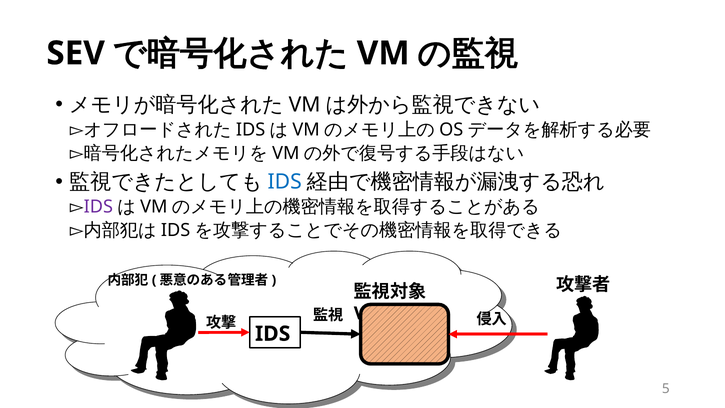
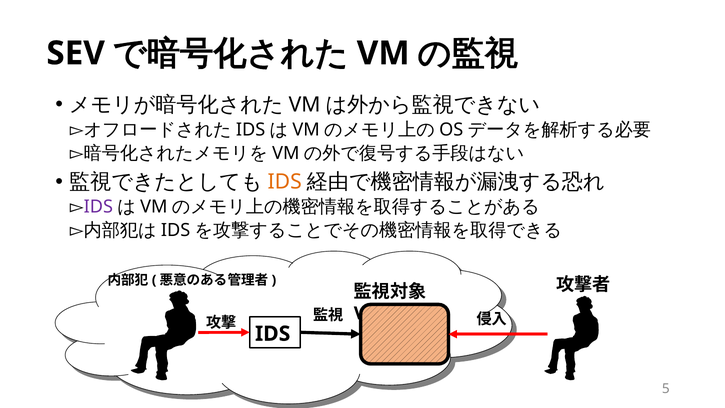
IDS at (285, 182) colour: blue -> orange
